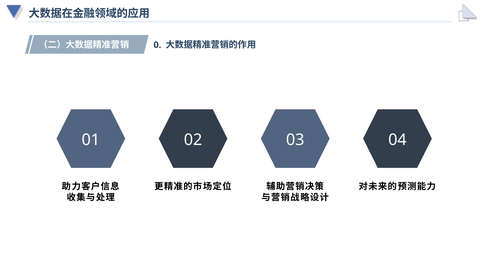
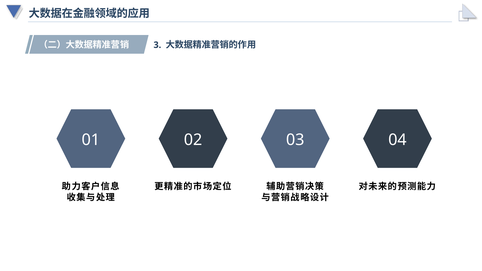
0: 0 -> 3
